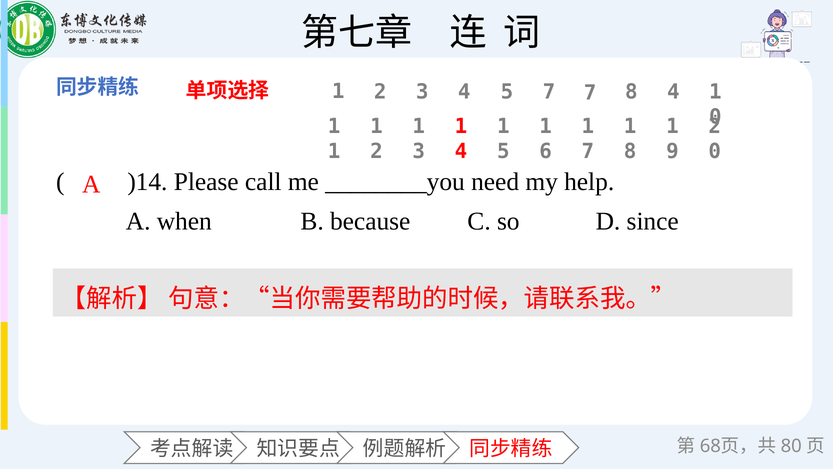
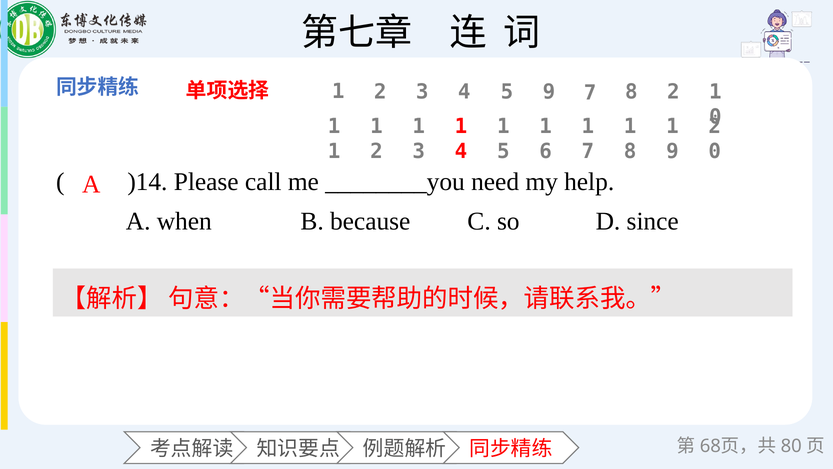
5 7: 7 -> 9
8 4: 4 -> 2
